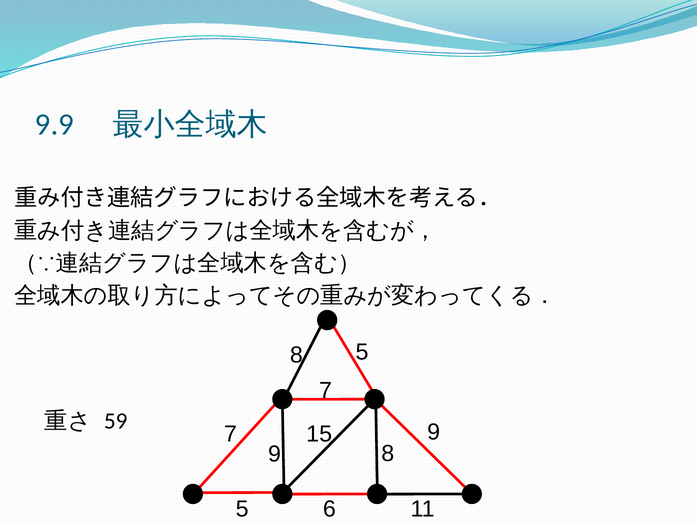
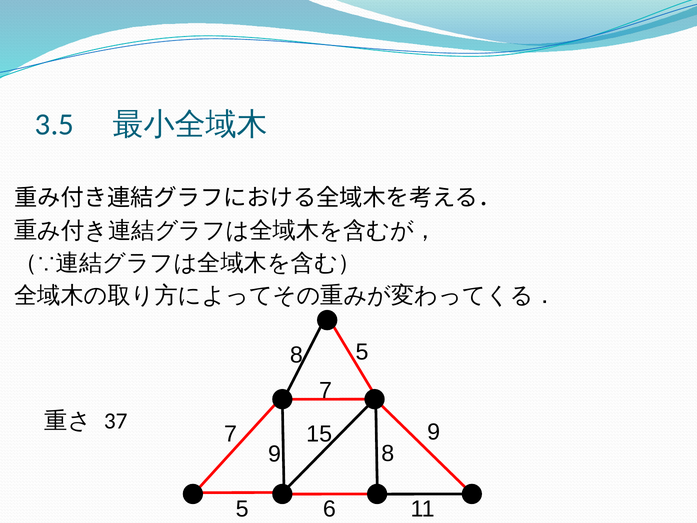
9.9: 9.9 -> 3.5
59: 59 -> 37
